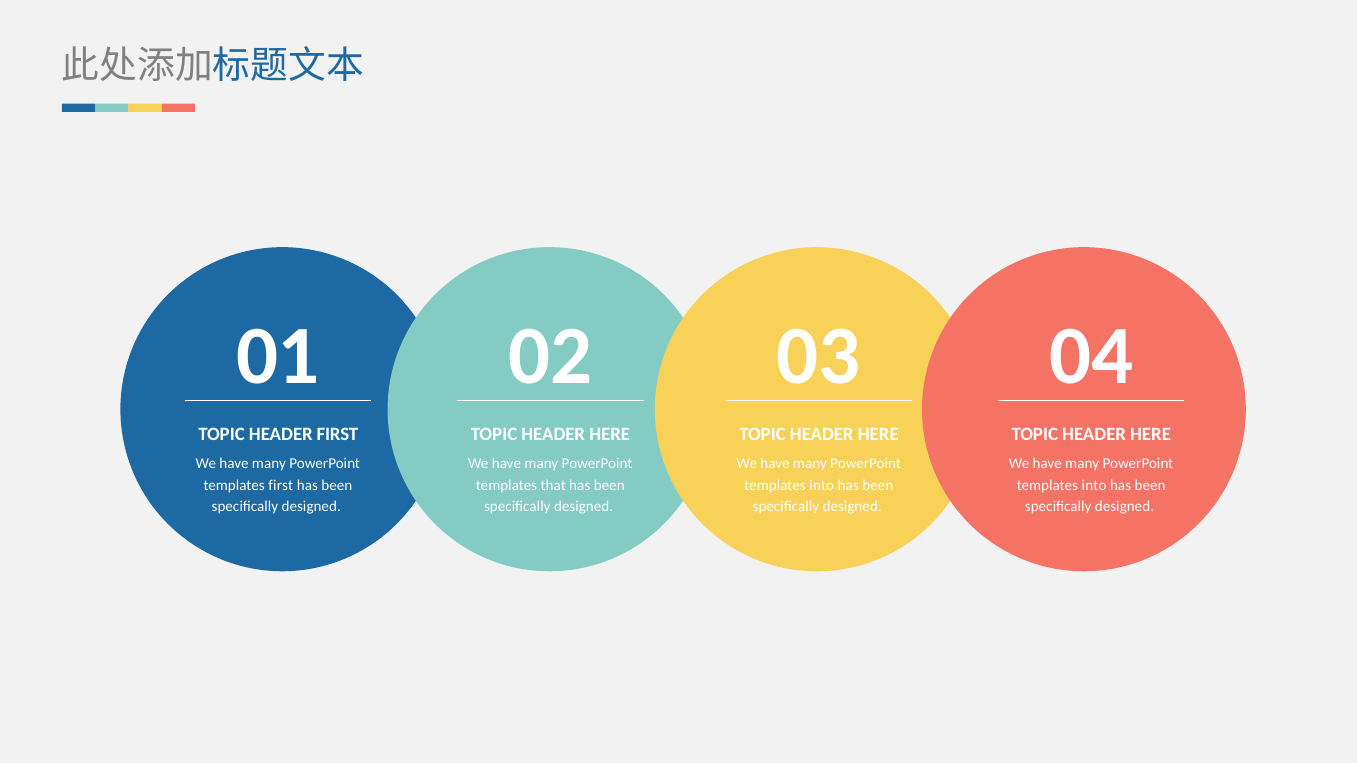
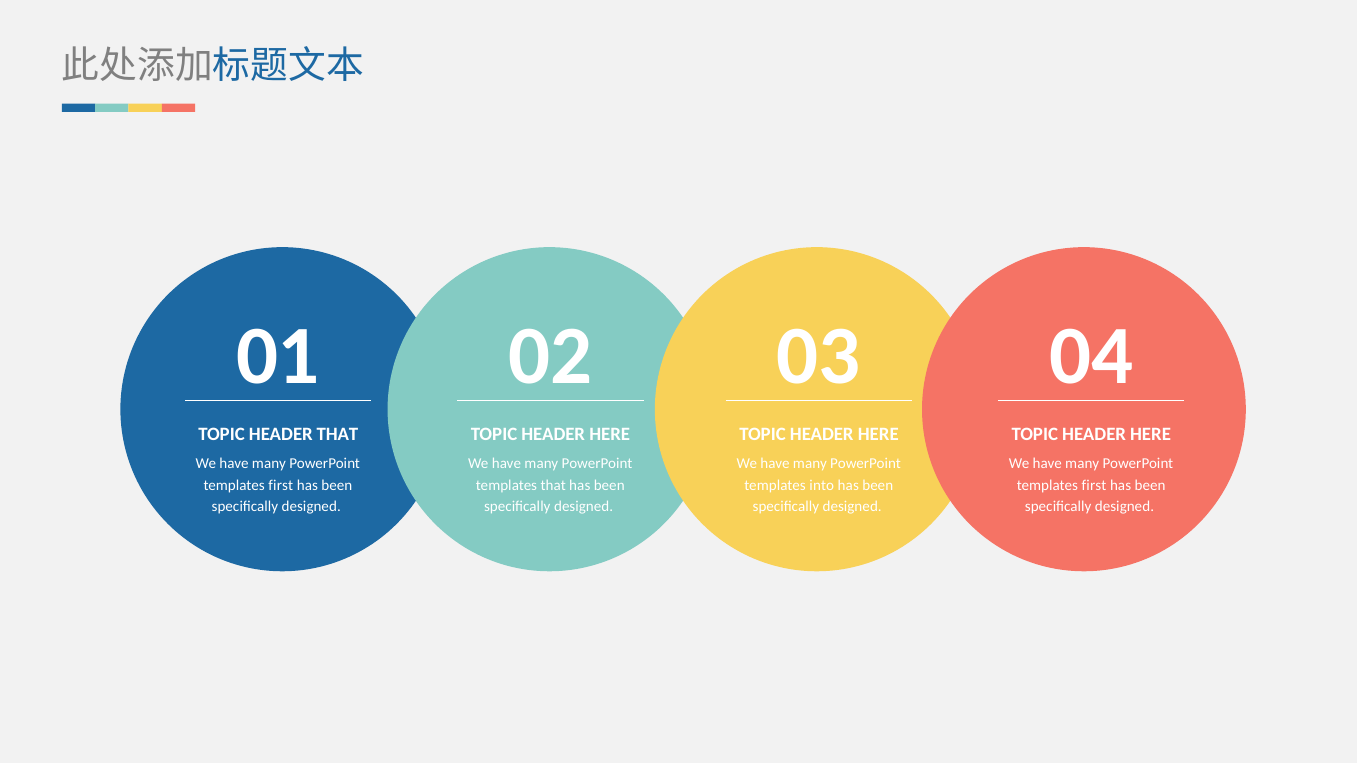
HEADER FIRST: FIRST -> THAT
into at (1094, 486): into -> first
